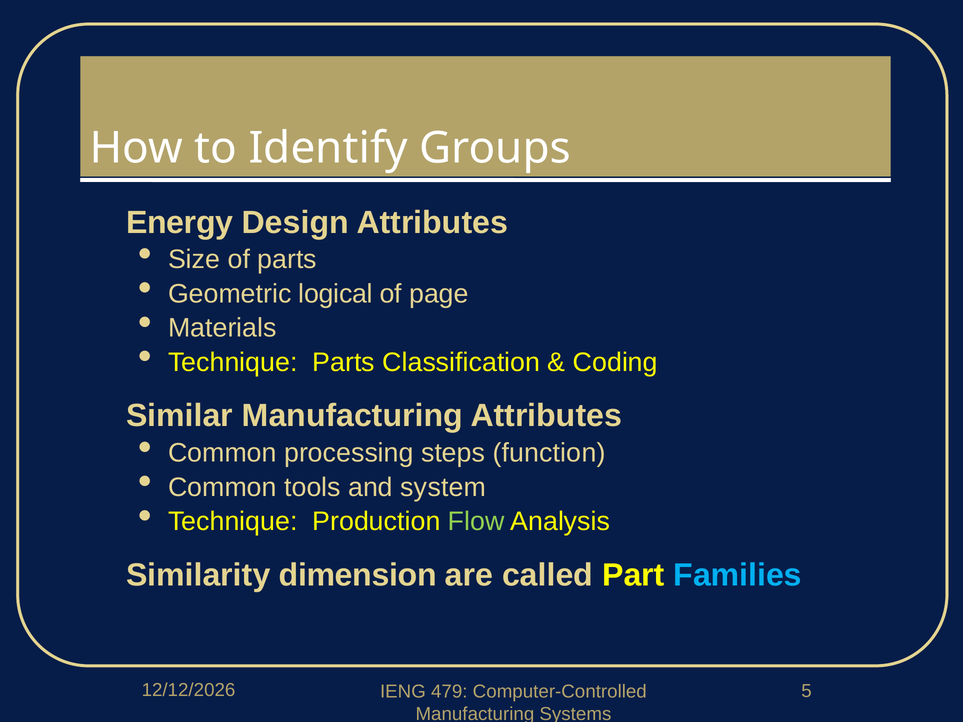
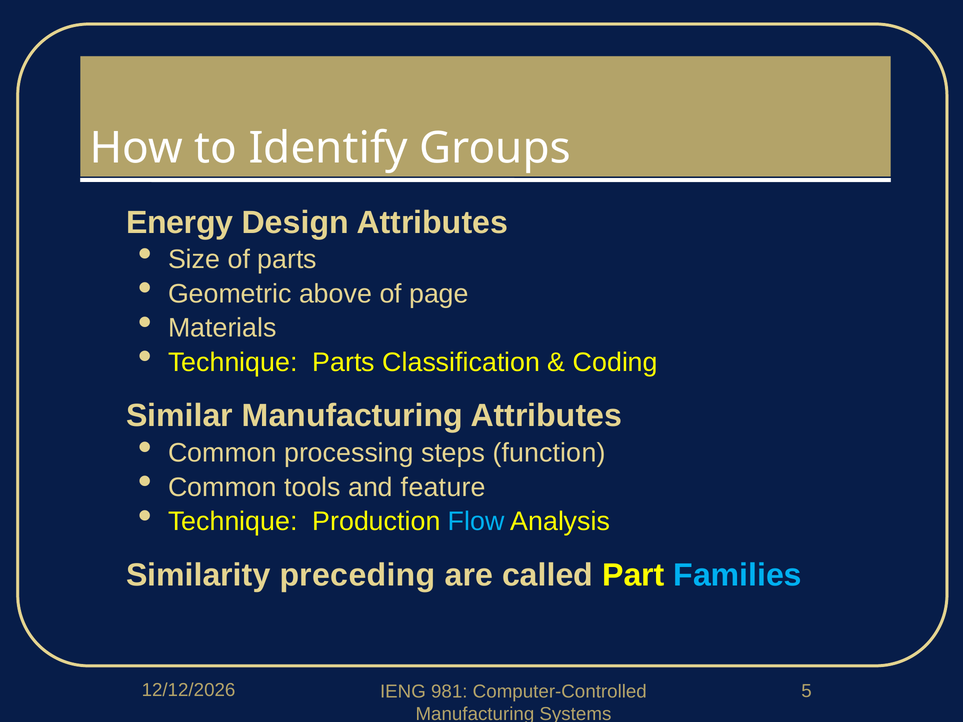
logical: logical -> above
system: system -> feature
Flow colour: light green -> light blue
dimension: dimension -> preceding
479: 479 -> 981
